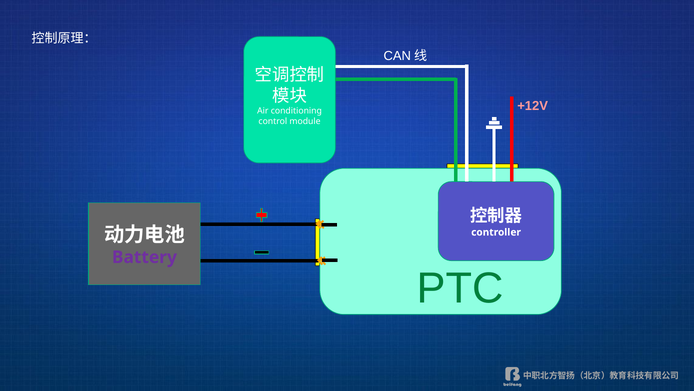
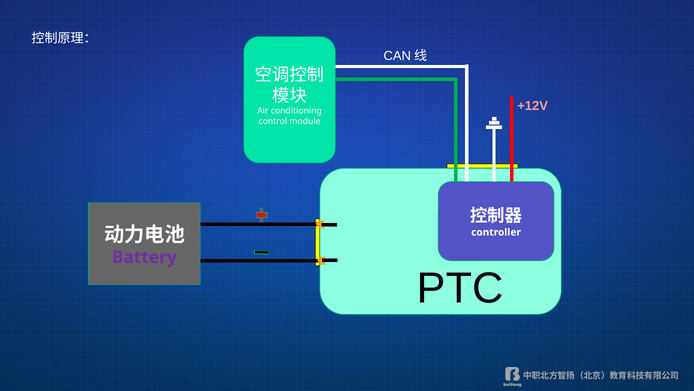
PTC colour: green -> black
